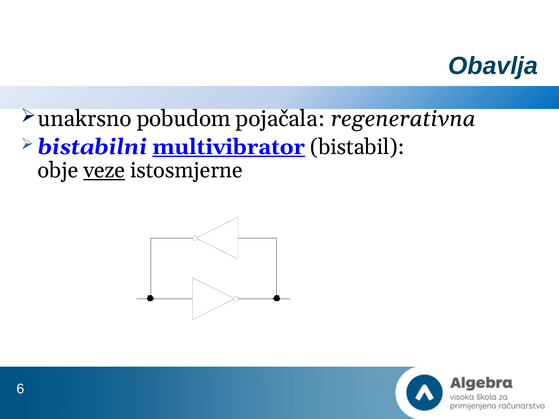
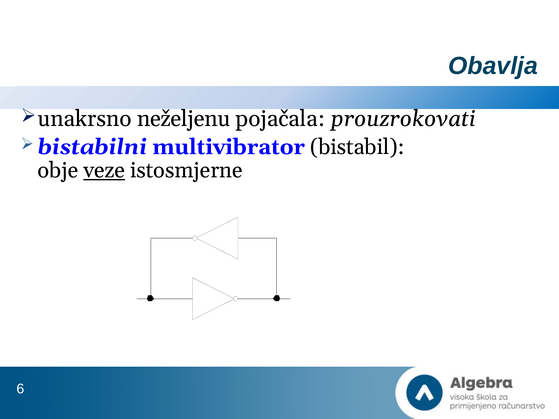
pobudom: pobudom -> neželjenu
regenerativna: regenerativna -> prouzrokovati
multivibrator underline: present -> none
